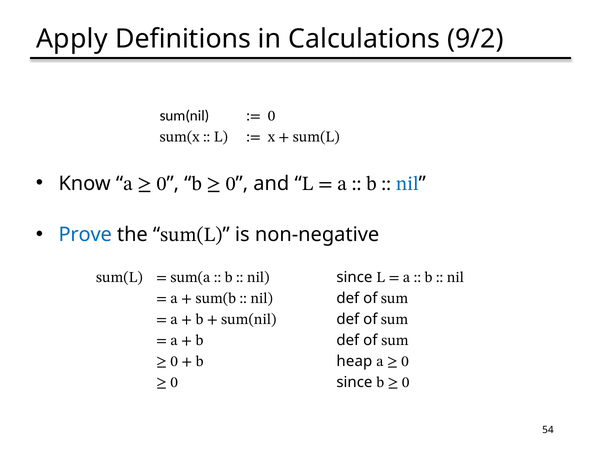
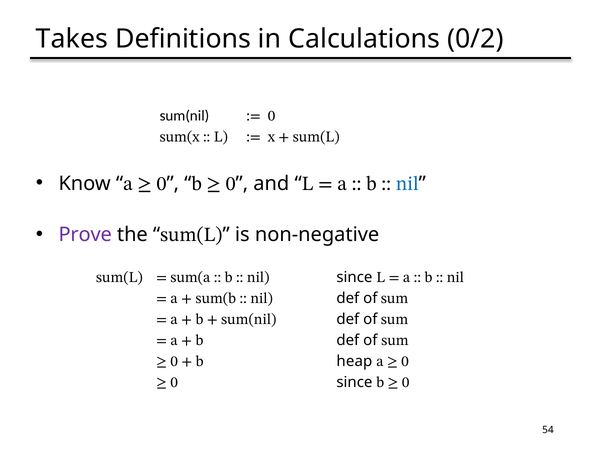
Apply: Apply -> Takes
9/2: 9/2 -> 0/2
Prove colour: blue -> purple
